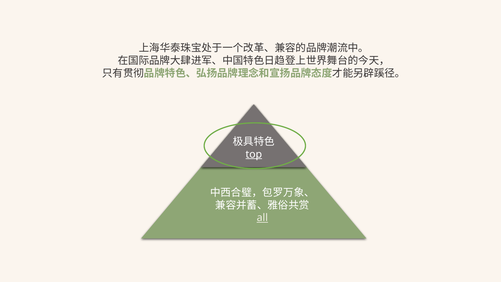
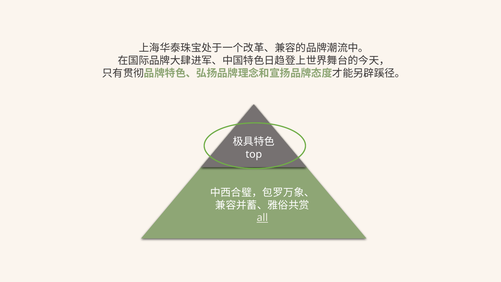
top underline: present -> none
